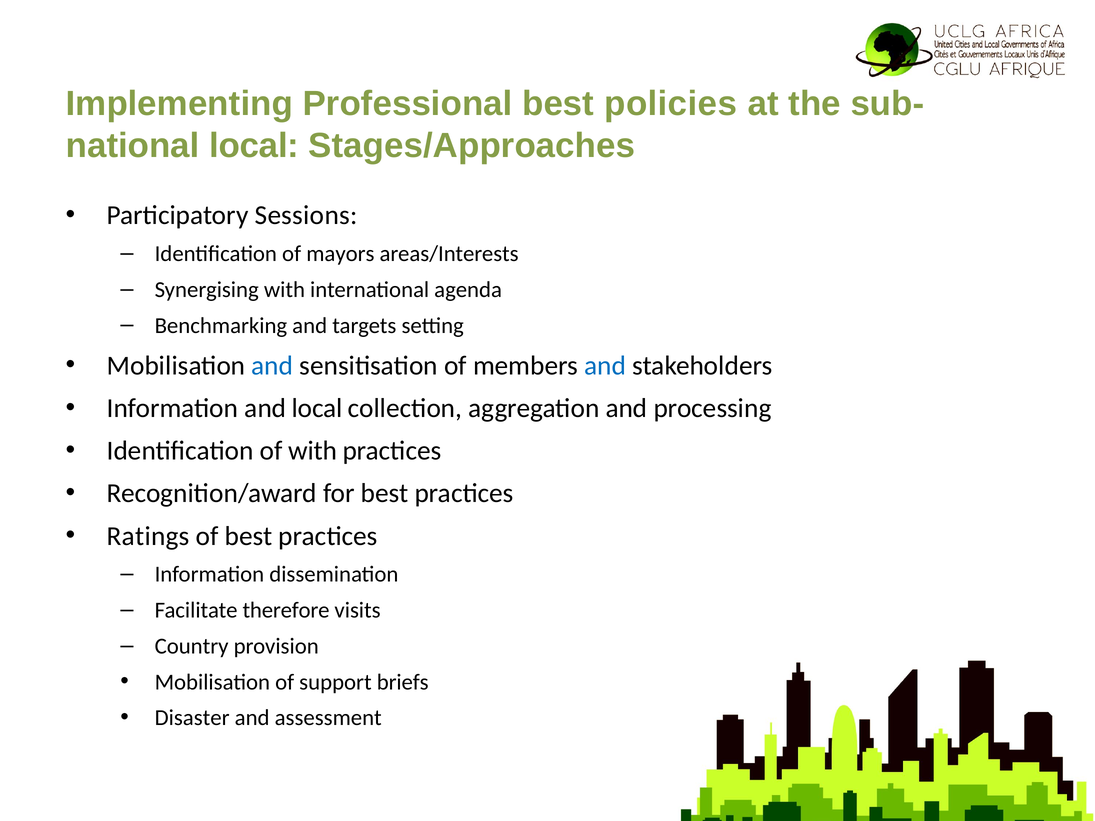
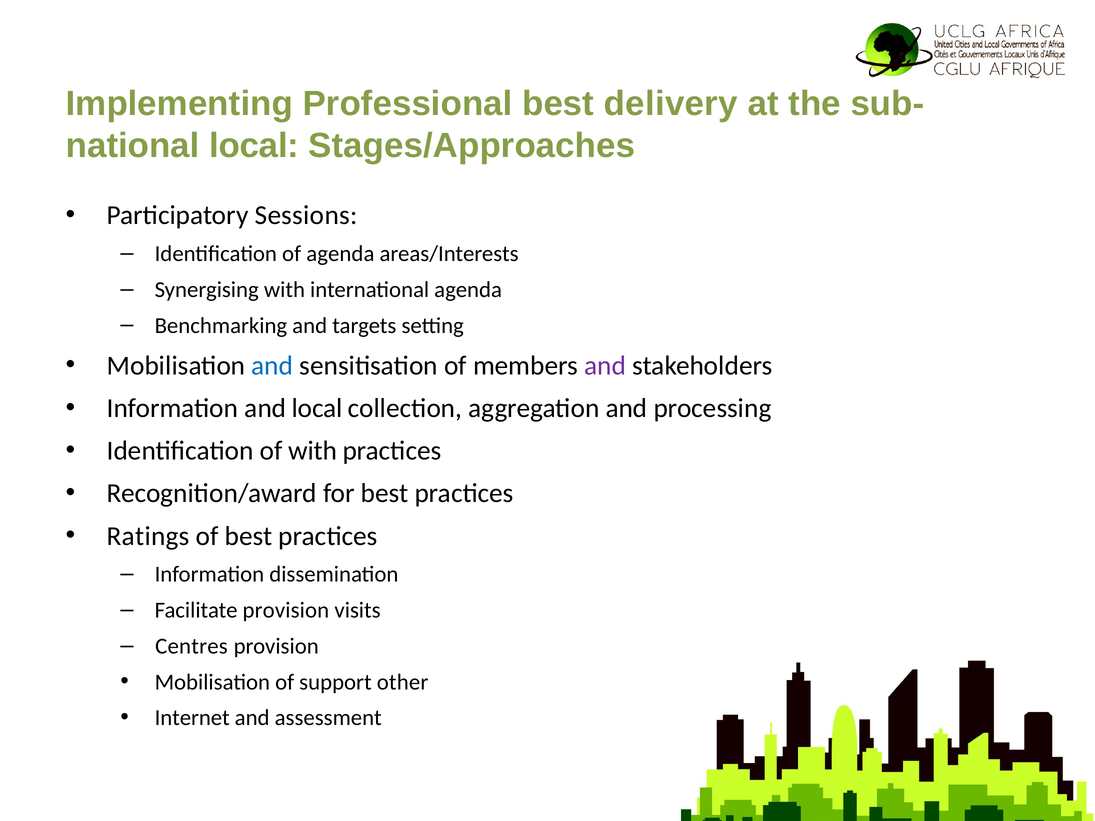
policies: policies -> delivery
of mayors: mayors -> agenda
and at (605, 366) colour: blue -> purple
Facilitate therefore: therefore -> provision
Country: Country -> Centres
briefs: briefs -> other
Disaster: Disaster -> Internet
